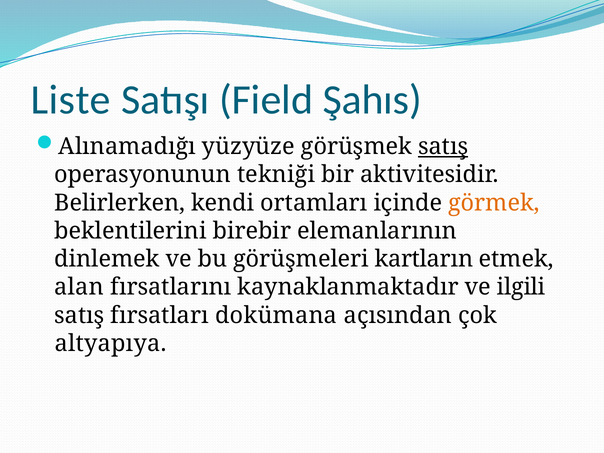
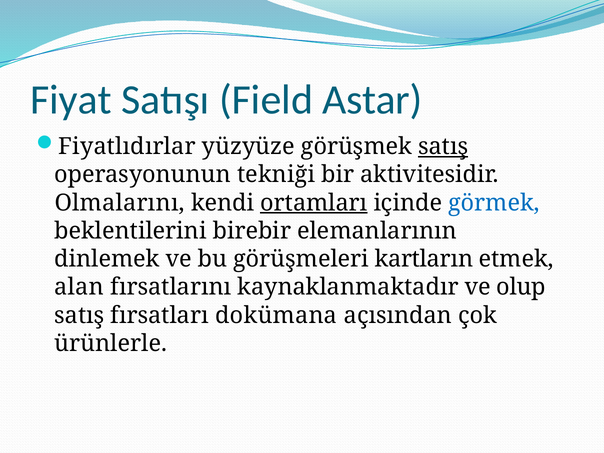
Liste: Liste -> Fiyat
Şahıs: Şahıs -> Astar
Alınamadığı: Alınamadığı -> Fiyatlıdırlar
Belirlerken: Belirlerken -> Olmalarını
ortamları underline: none -> present
görmek colour: orange -> blue
ilgili: ilgili -> olup
altyapıya: altyapıya -> ürünlerle
